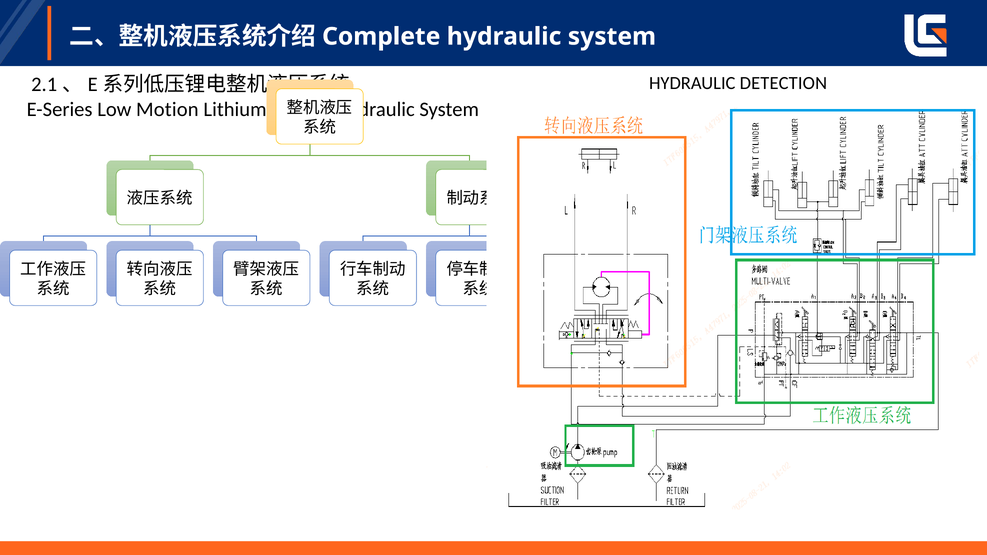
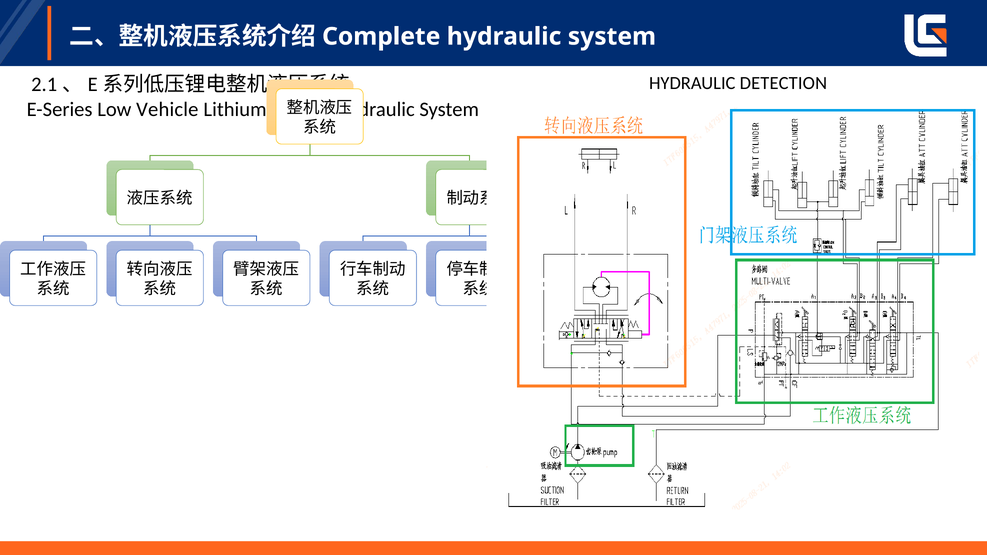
Motion: Motion -> Vehicle
